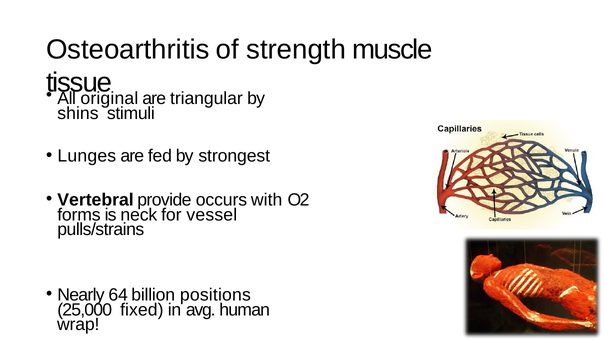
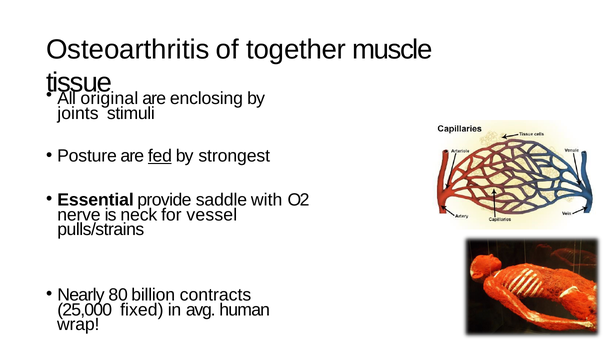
strength: strength -> together
triangular: triangular -> enclosing
shins: shins -> joints
Lunges: Lunges -> Posture
fed underline: none -> present
Vertebral: Vertebral -> Essential
occurs: occurs -> saddle
forms: forms -> nerve
64: 64 -> 80
positions: positions -> contracts
